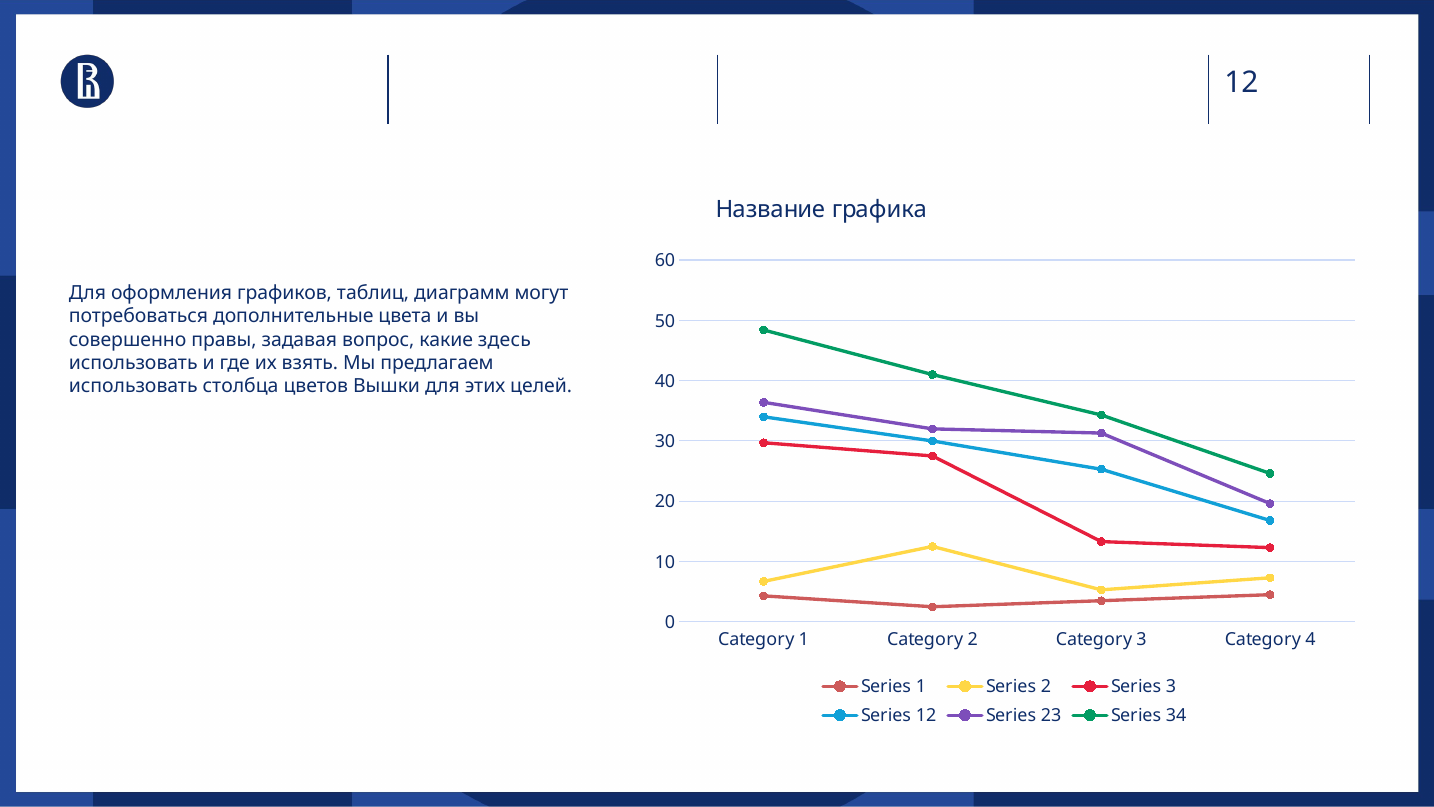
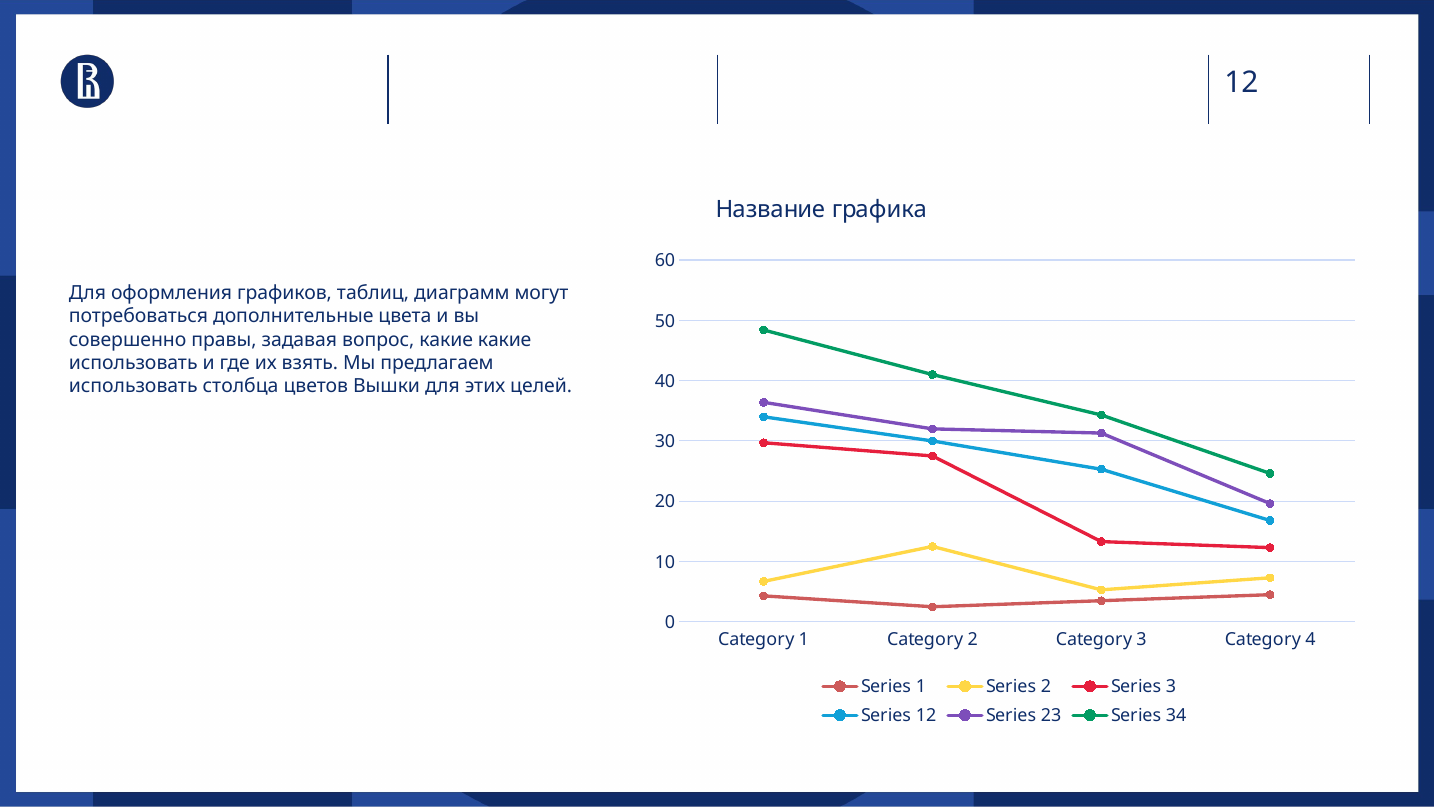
какие здесь: здесь -> какие
